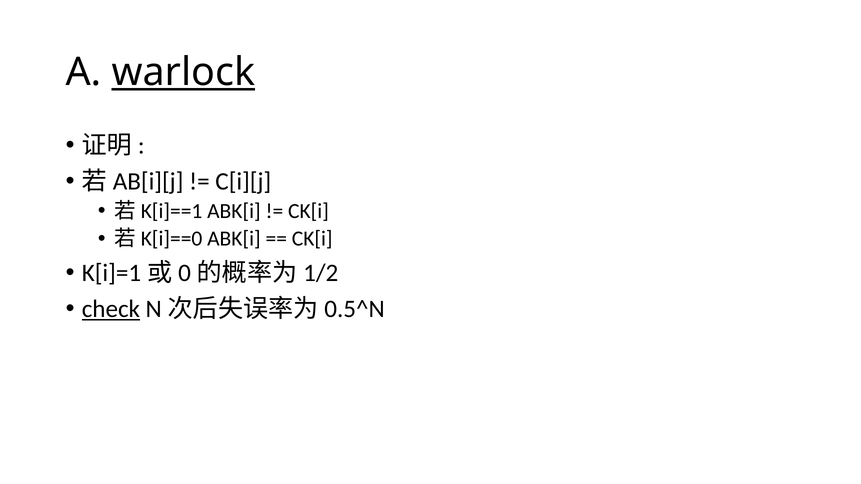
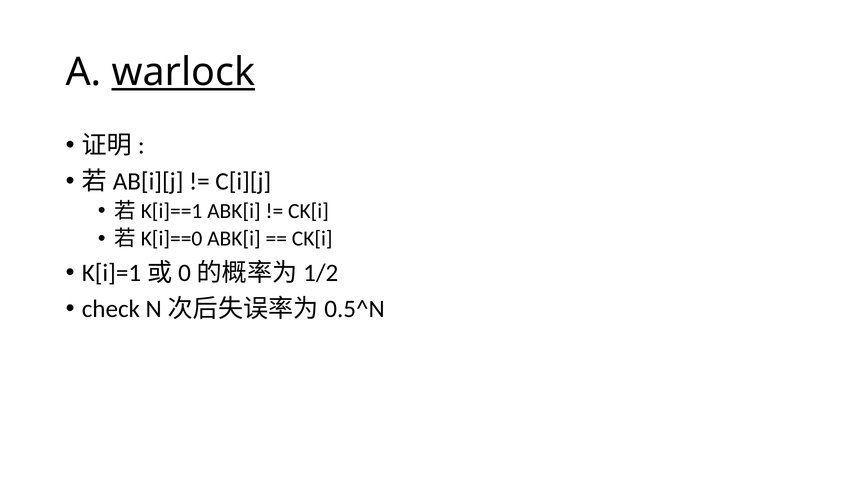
check underline: present -> none
